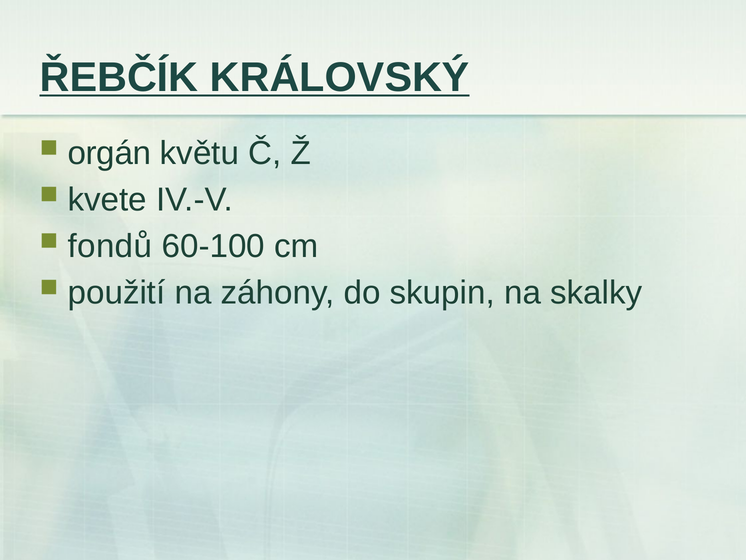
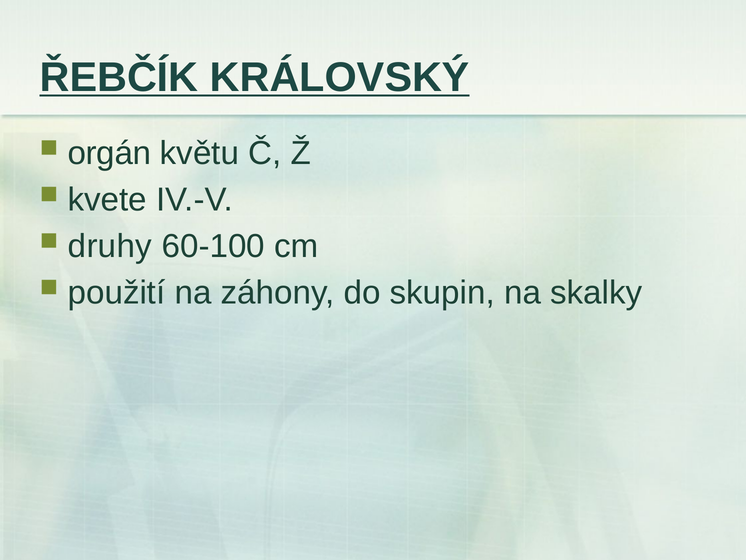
fondů: fondů -> druhy
